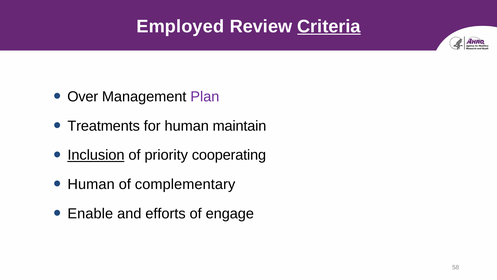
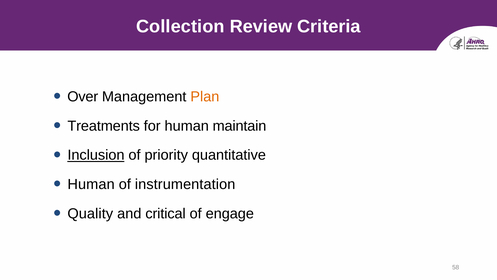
Employed: Employed -> Collection
Criteria underline: present -> none
Plan colour: purple -> orange
cooperating: cooperating -> quantitative
complementary: complementary -> instrumentation
Enable: Enable -> Quality
efforts: efforts -> critical
